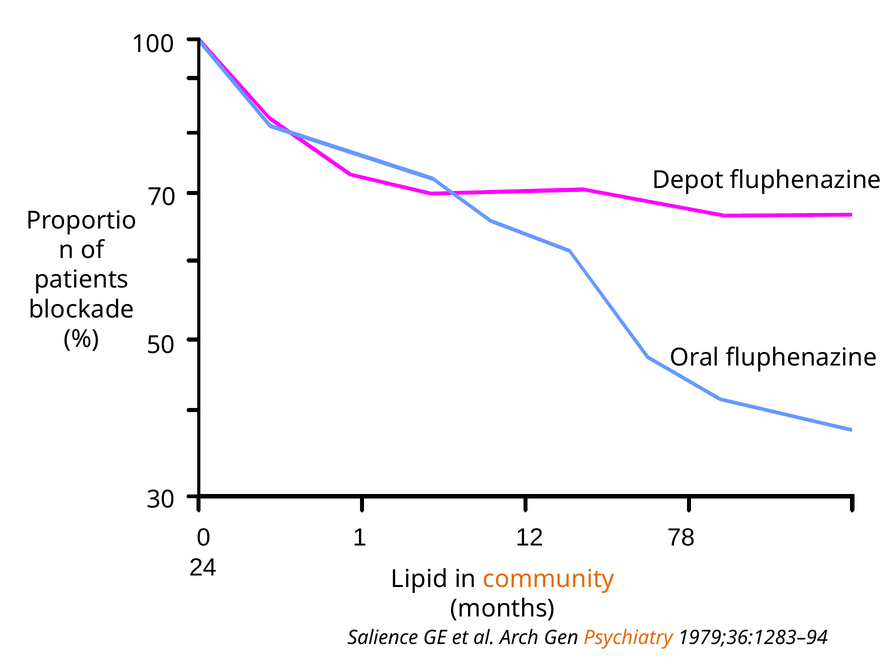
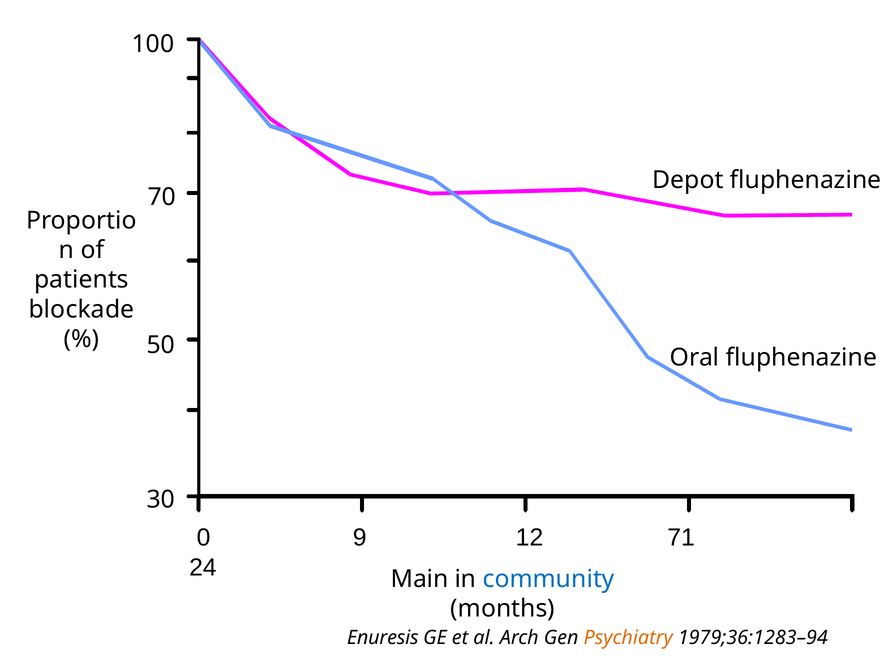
1: 1 -> 9
78: 78 -> 71
Lipid: Lipid -> Main
community colour: orange -> blue
Salience: Salience -> Enuresis
